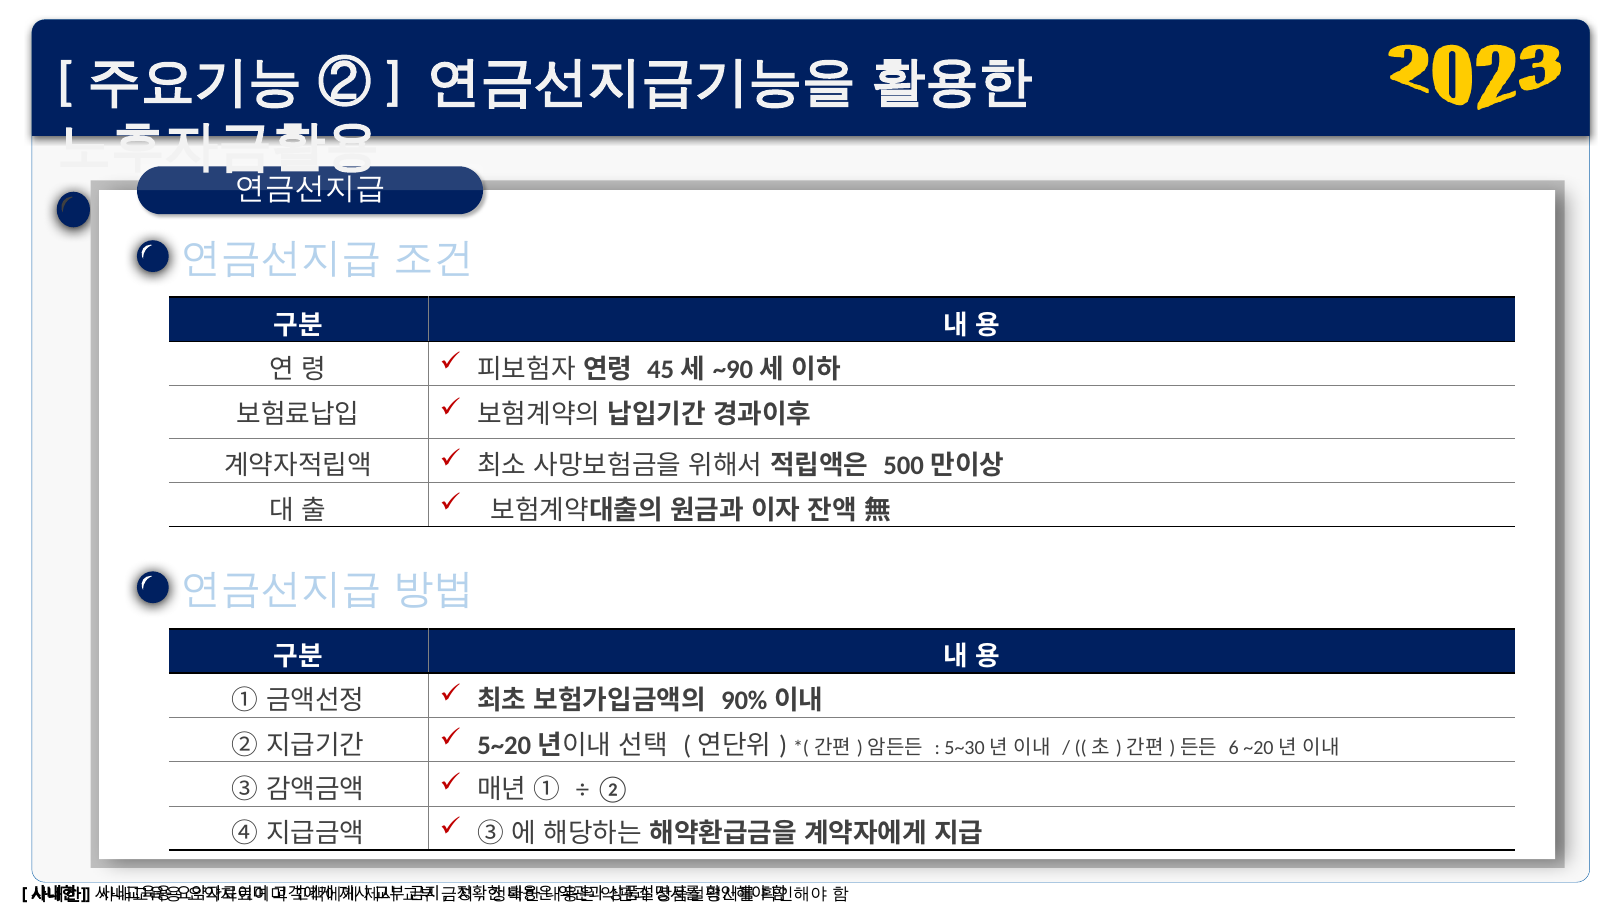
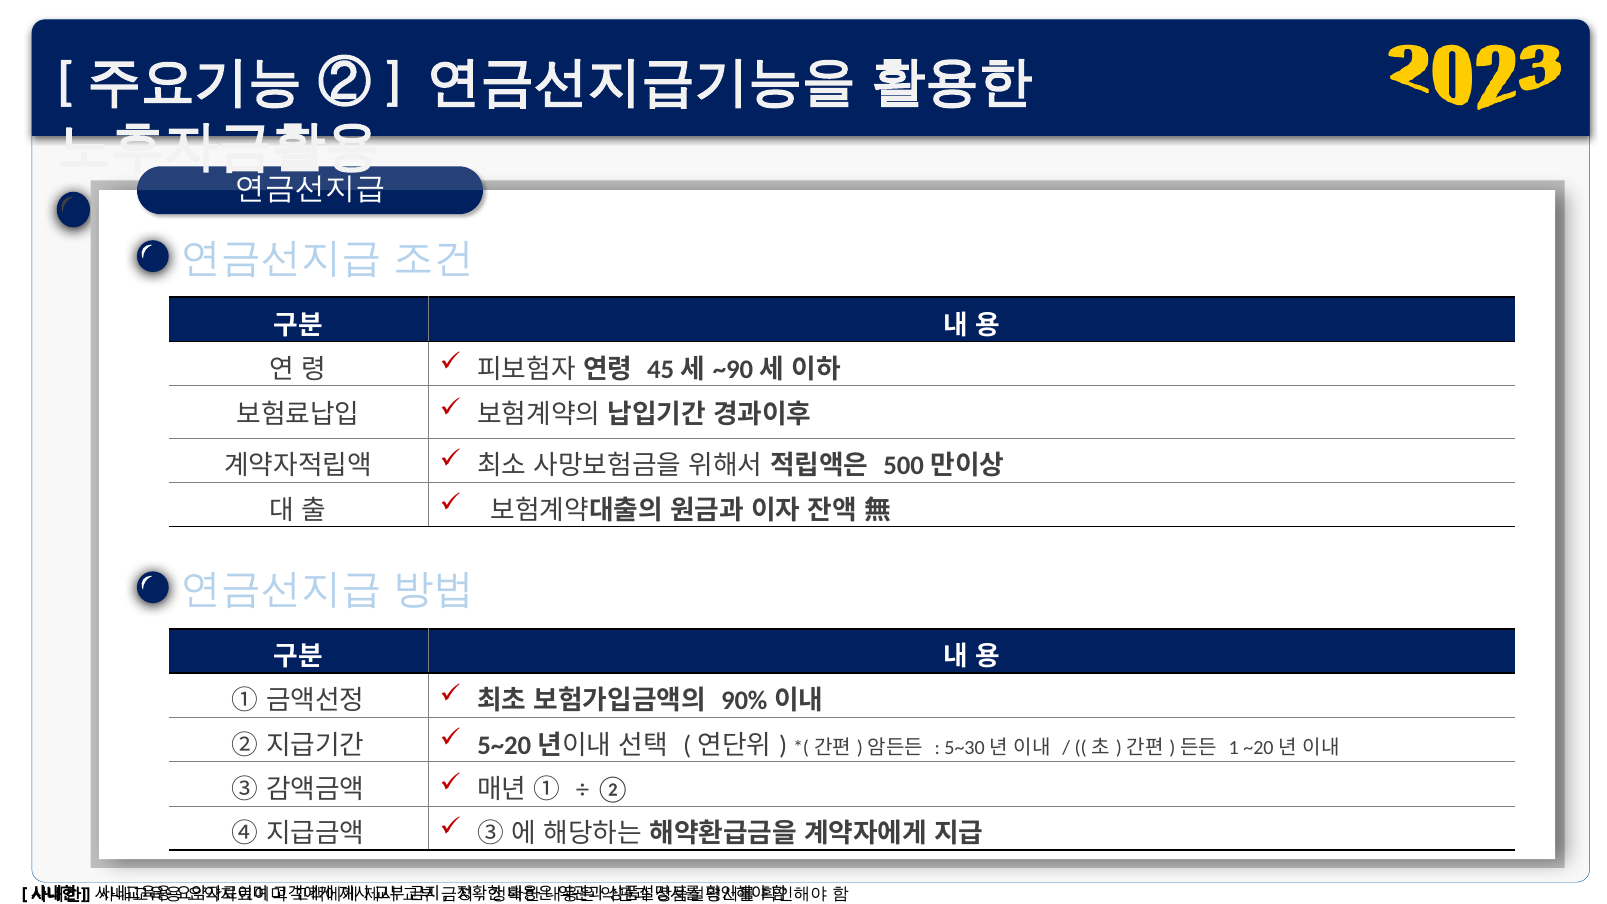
6: 6 -> 1
